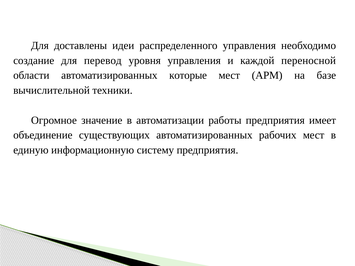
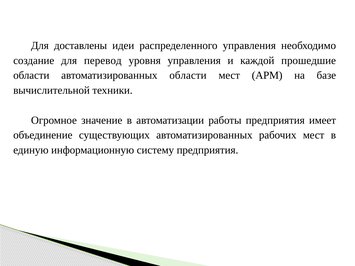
переносной: переносной -> прошедшие
автоматизированных которые: которые -> области
